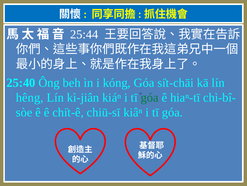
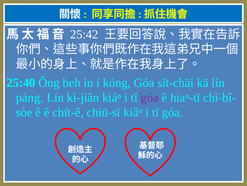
25:44: 25:44 -> 25:42
hêng: hêng -> pàng
góa at (150, 97) colour: green -> purple
